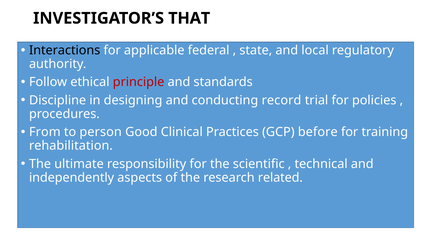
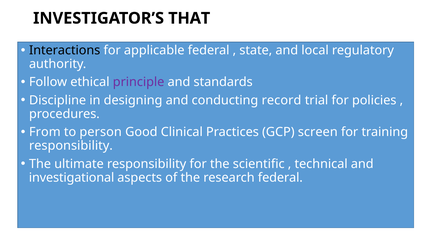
principle colour: red -> purple
before: before -> screen
rehabilitation at (71, 146): rehabilitation -> responsibility
independently: independently -> investigational
research related: related -> federal
